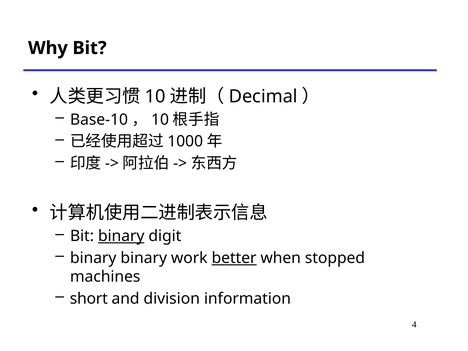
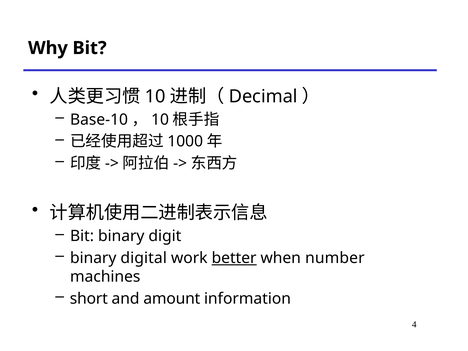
binary at (121, 236) underline: present -> none
binary binary: binary -> digital
stopped: stopped -> number
division: division -> amount
